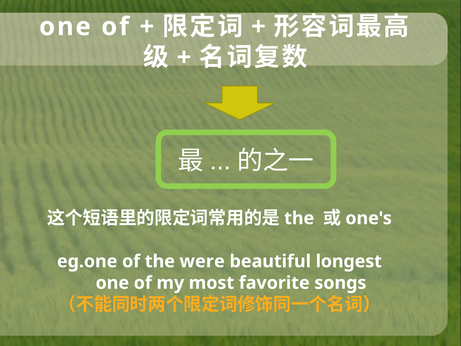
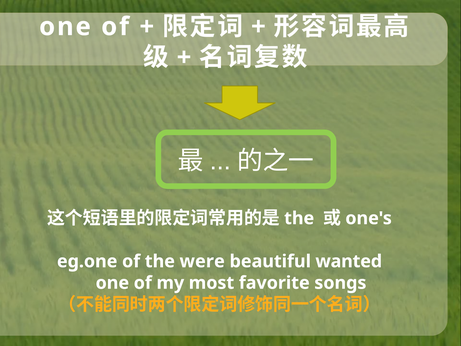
longest: longest -> wanted
